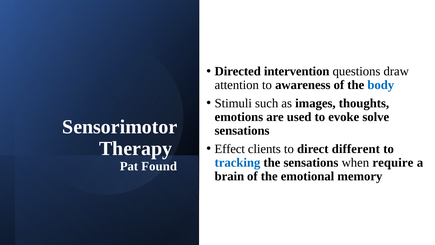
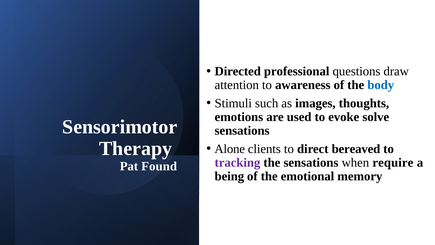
intervention: intervention -> professional
Effect: Effect -> Alone
different: different -> bereaved
tracking colour: blue -> purple
brain: brain -> being
